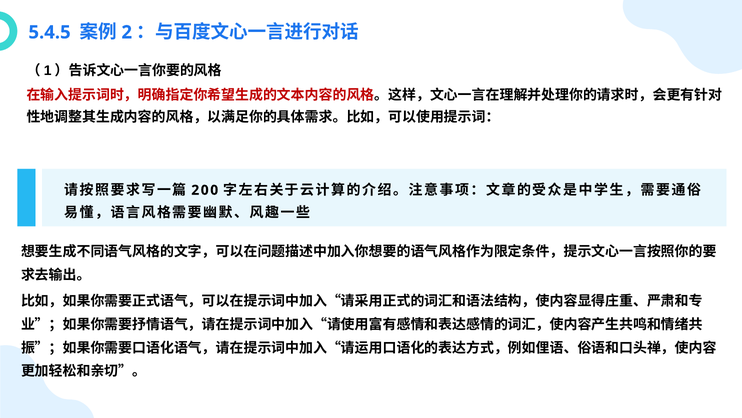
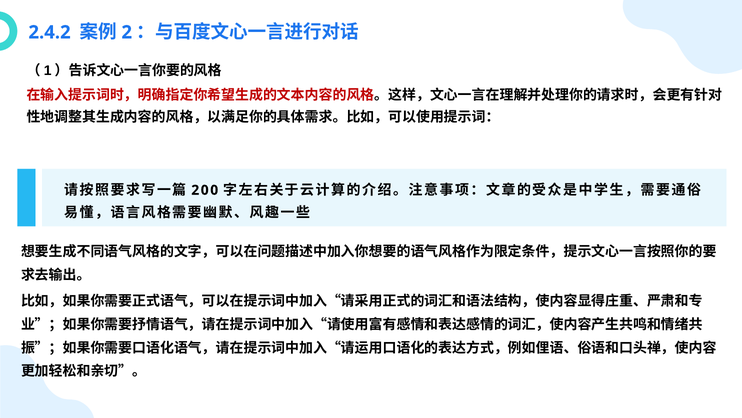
5.4.5: 5.4.5 -> 2.4.2
